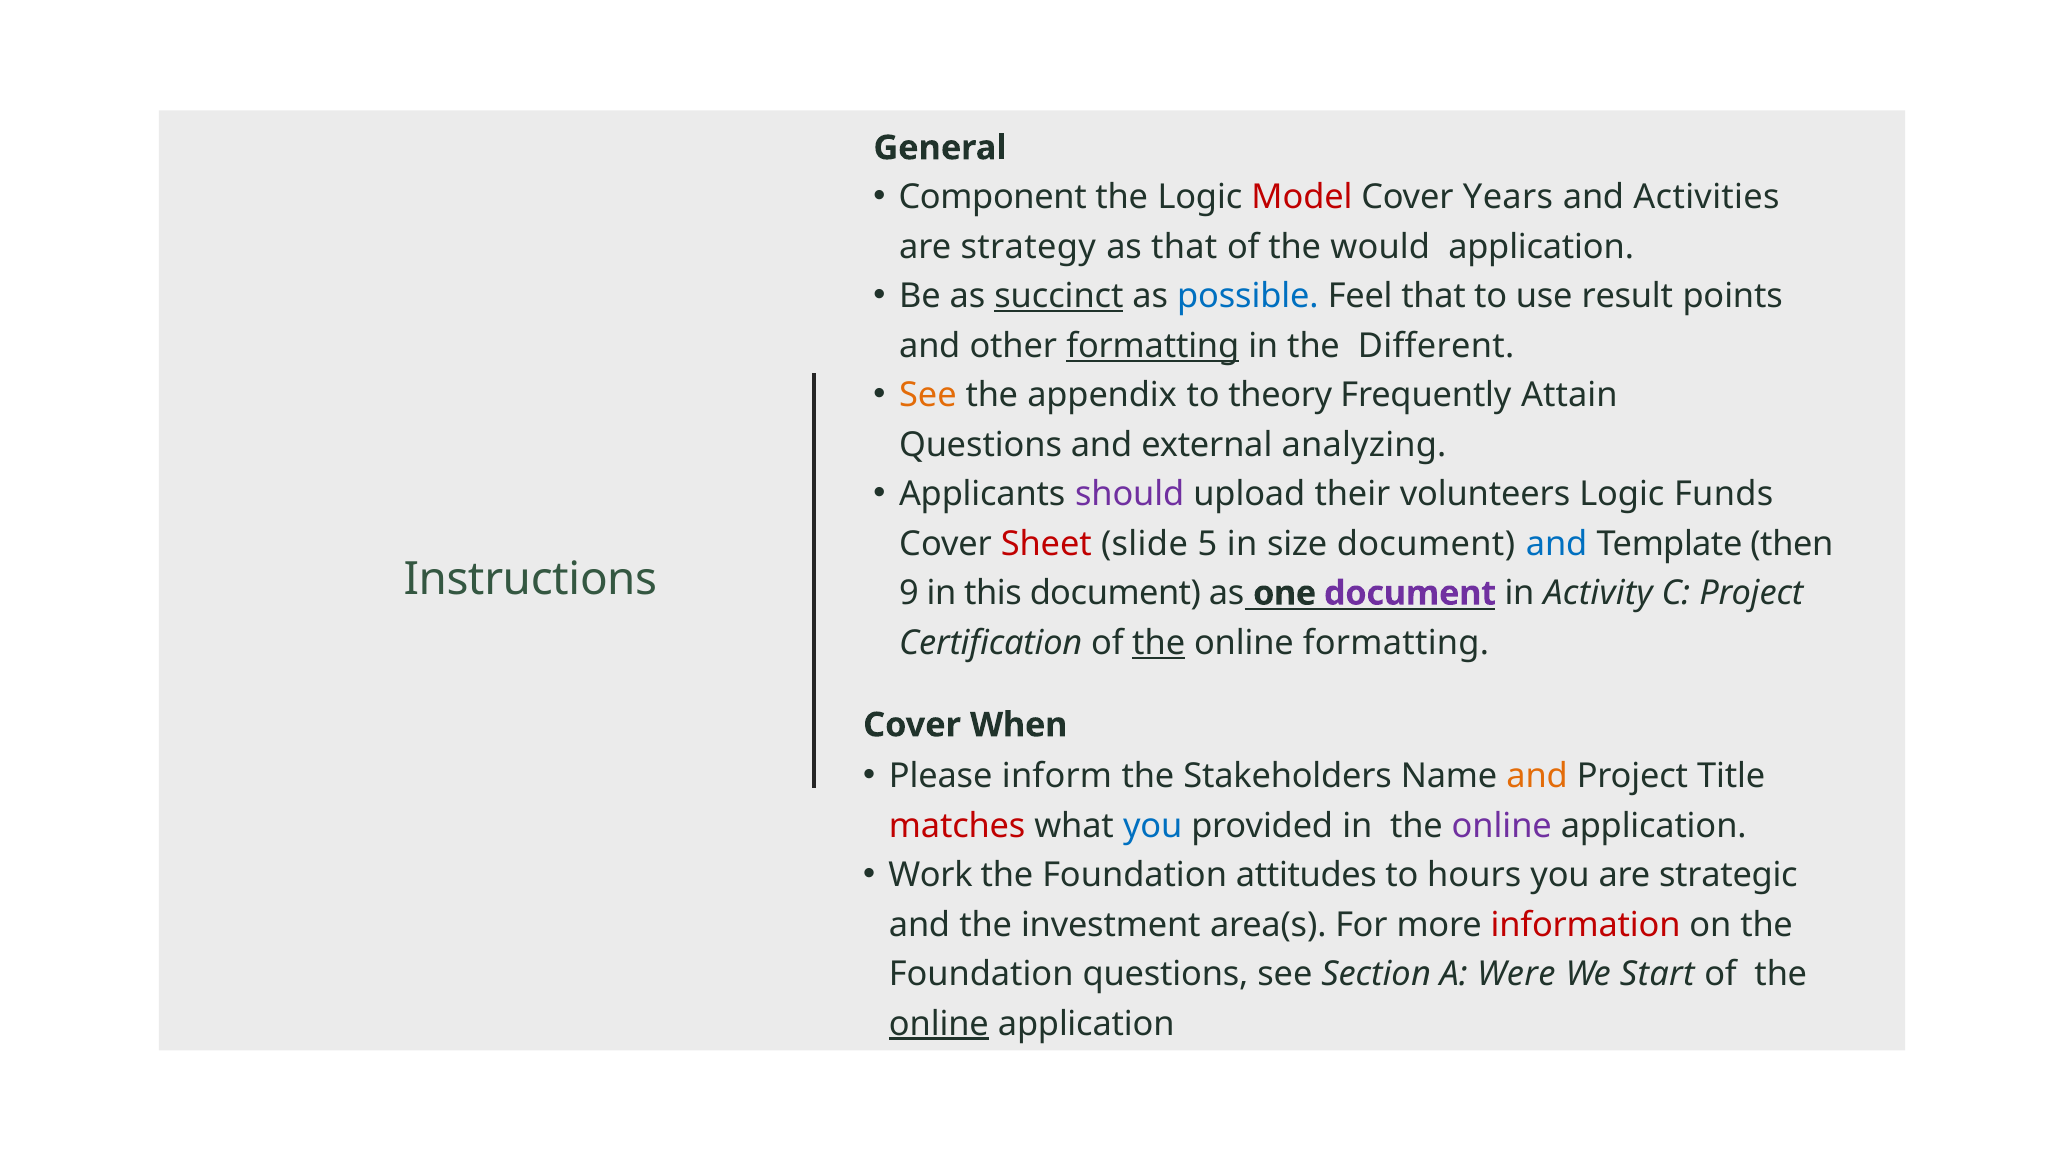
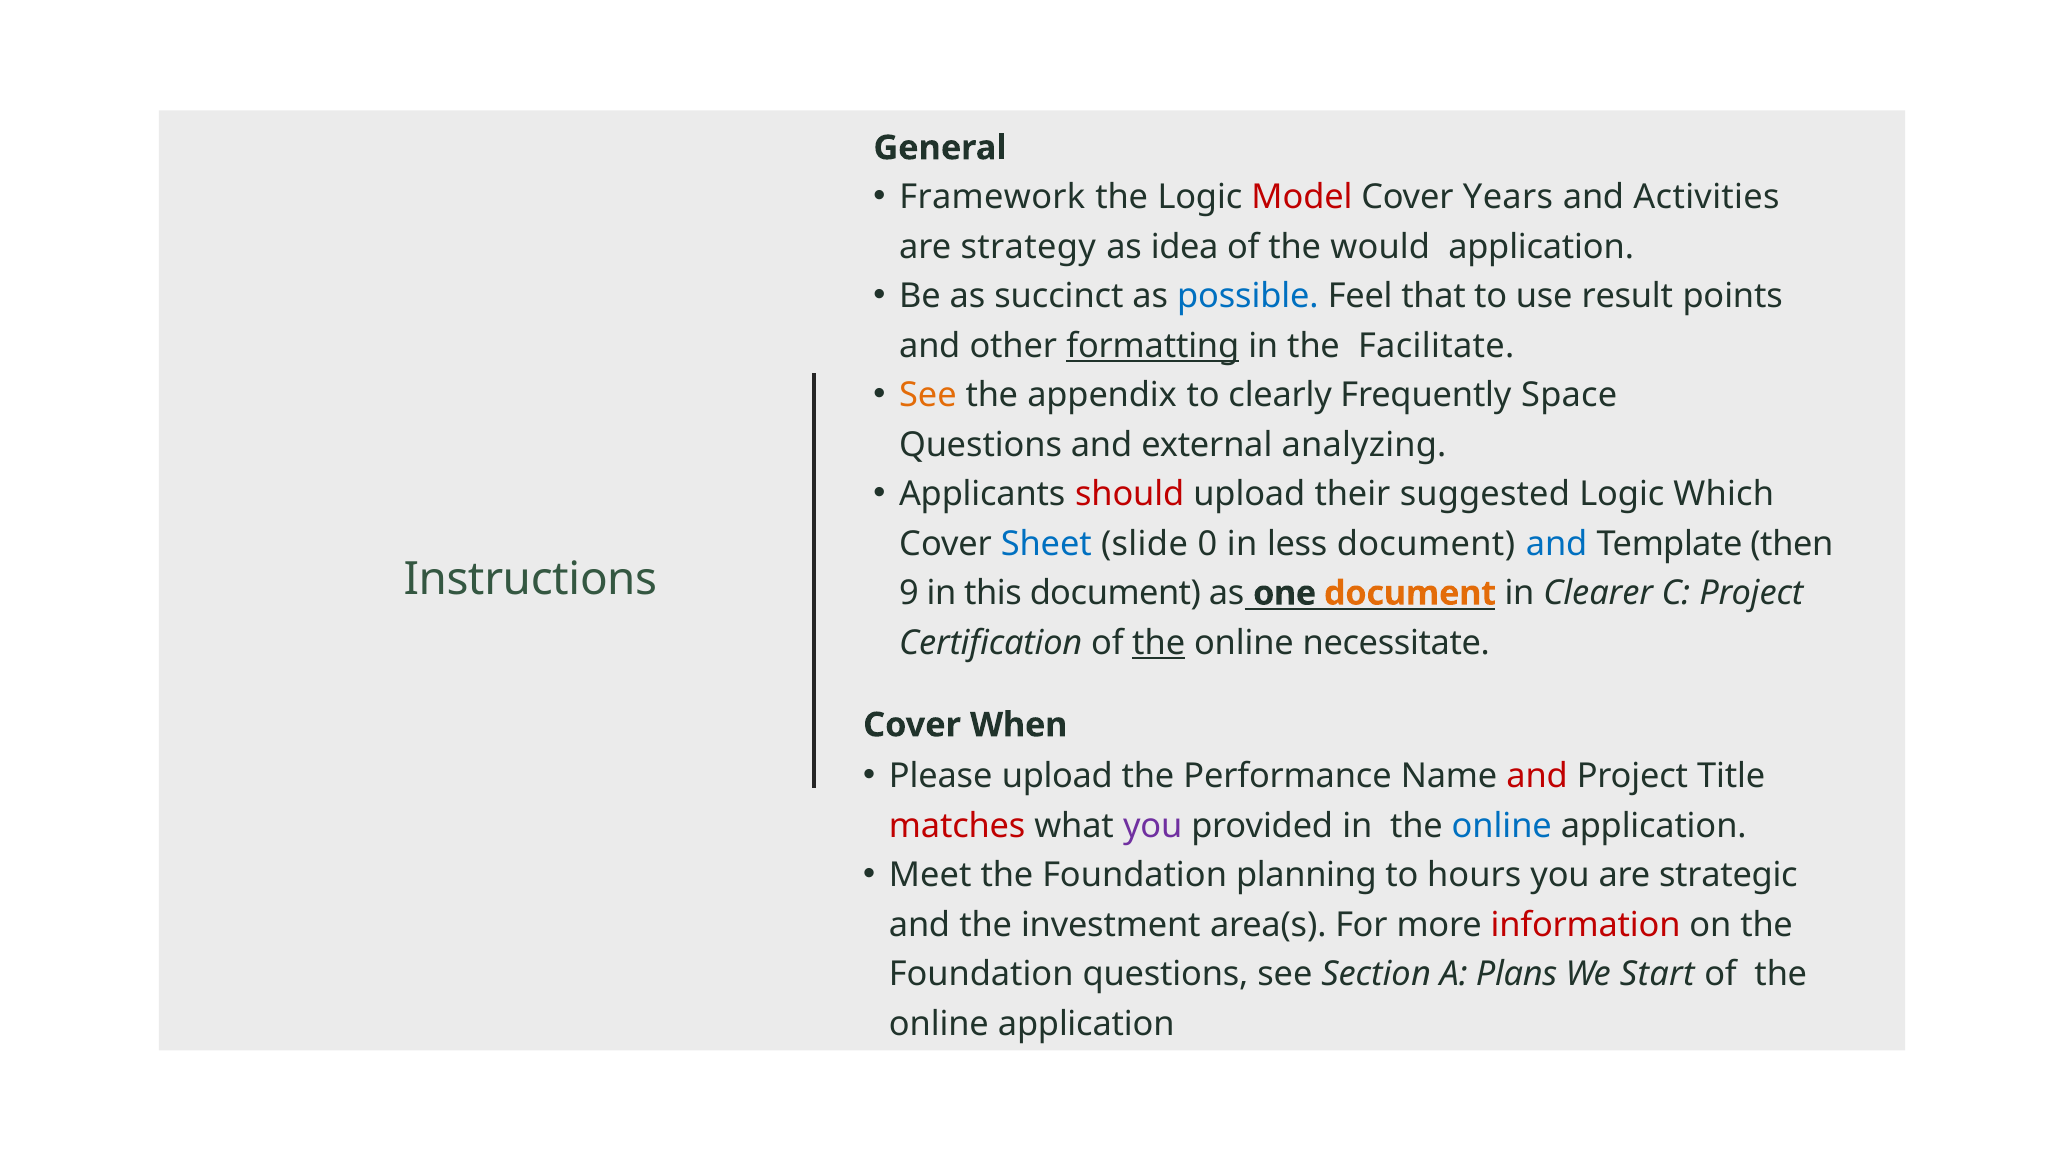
Component: Component -> Framework
as that: that -> idea
succinct underline: present -> none
Different: Different -> Facilitate
theory: theory -> clearly
Attain: Attain -> Space
should colour: purple -> red
volunteers: volunteers -> suggested
Funds: Funds -> Which
Sheet colour: red -> blue
5: 5 -> 0
size: size -> less
document at (1410, 593) colour: purple -> orange
Activity: Activity -> Clearer
online formatting: formatting -> necessitate
Please inform: inform -> upload
Stakeholders: Stakeholders -> Performance
and at (1537, 776) colour: orange -> red
you at (1153, 826) colour: blue -> purple
online at (1502, 826) colour: purple -> blue
Work: Work -> Meet
attitudes: attitudes -> planning
Were: Were -> Plans
online at (939, 1024) underline: present -> none
